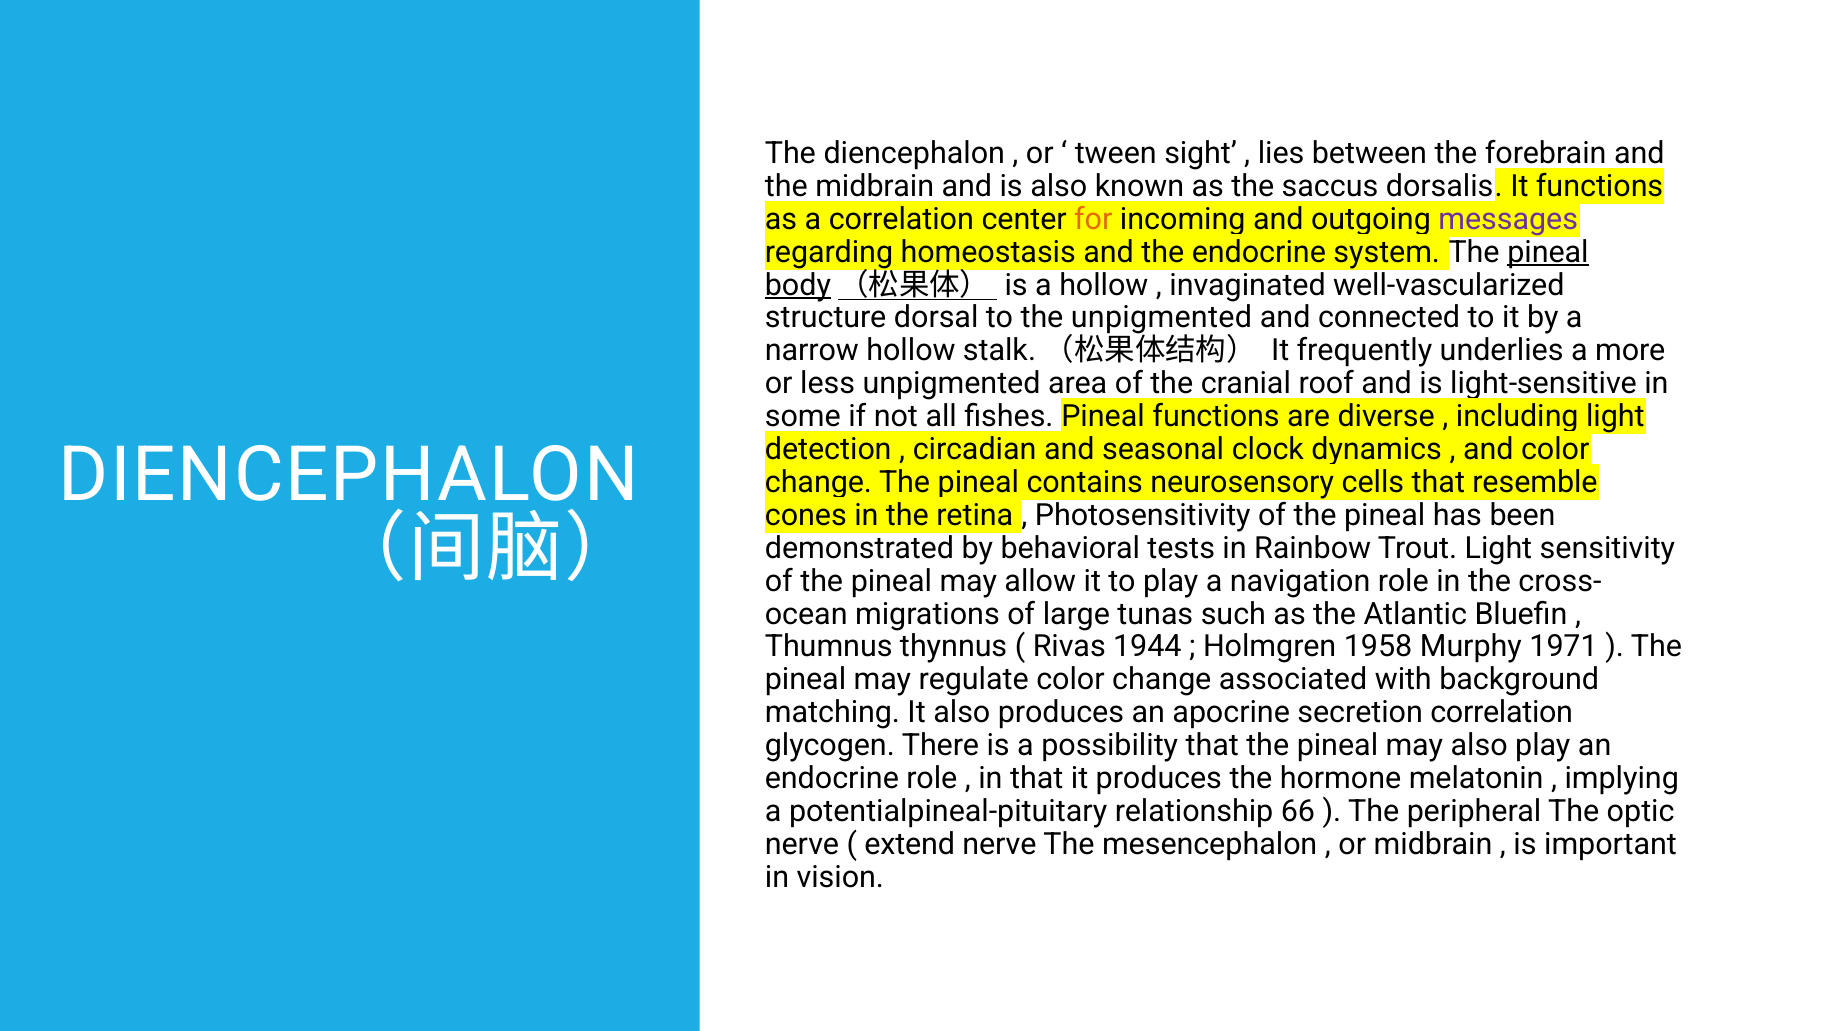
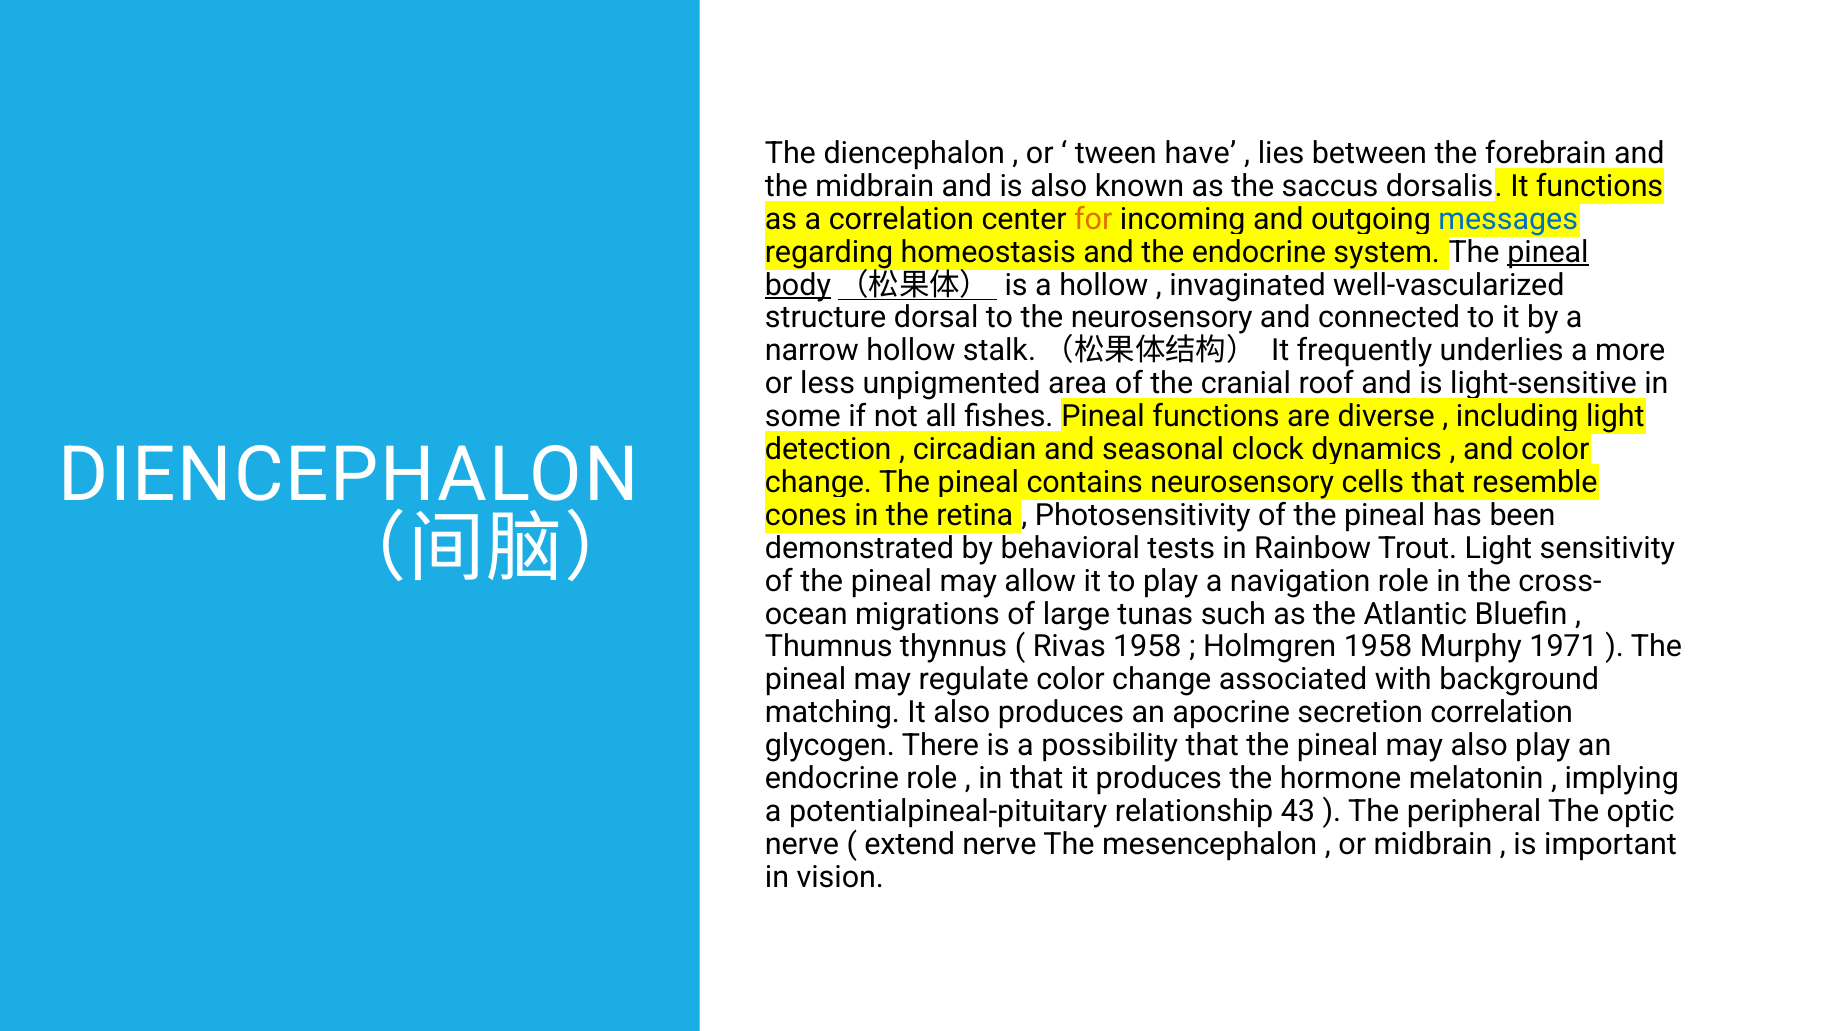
sight: sight -> have
messages colour: purple -> blue
the unpigmented: unpigmented -> neurosensory
Rivas 1944: 1944 -> 1958
66: 66 -> 43
